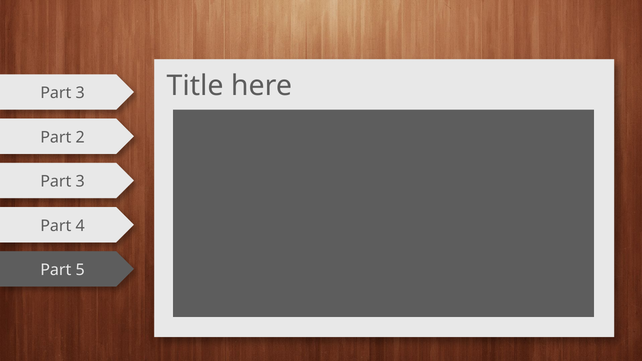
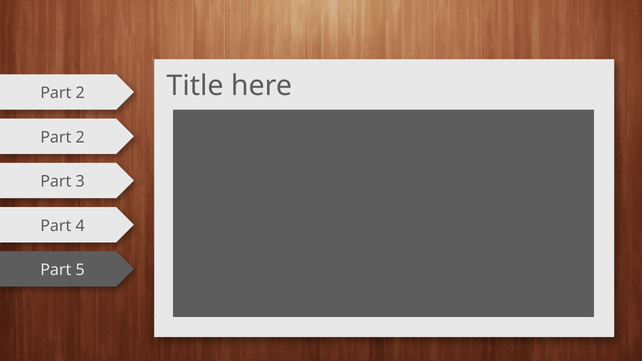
3 at (80, 93): 3 -> 2
